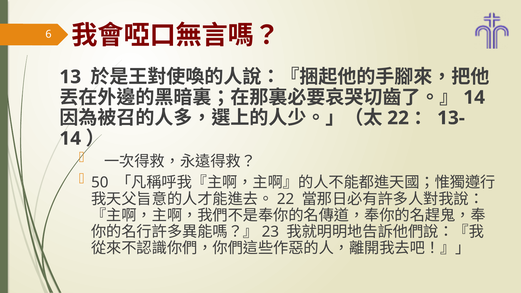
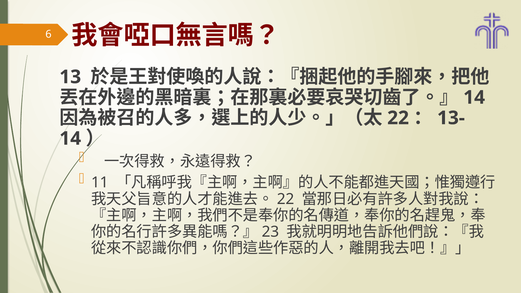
50: 50 -> 11
